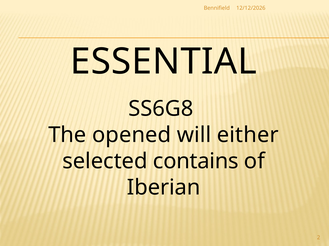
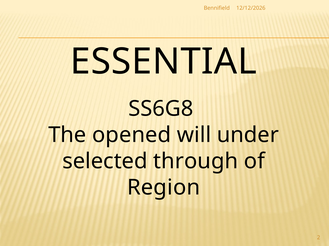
either: either -> under
contains: contains -> through
Iberian: Iberian -> Region
